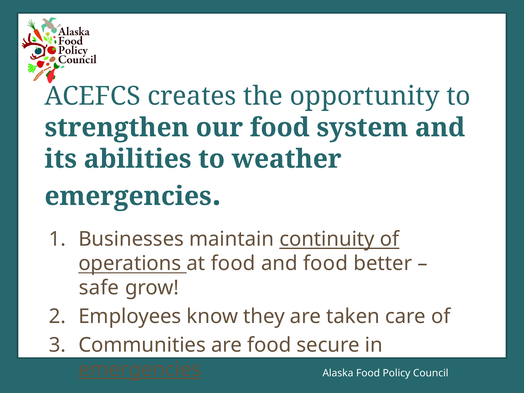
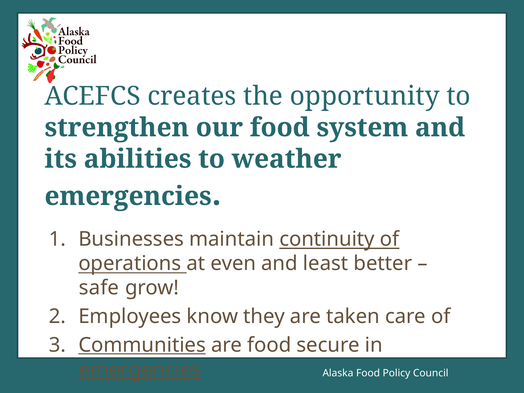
at food: food -> even
and food: food -> least
Communities underline: none -> present
